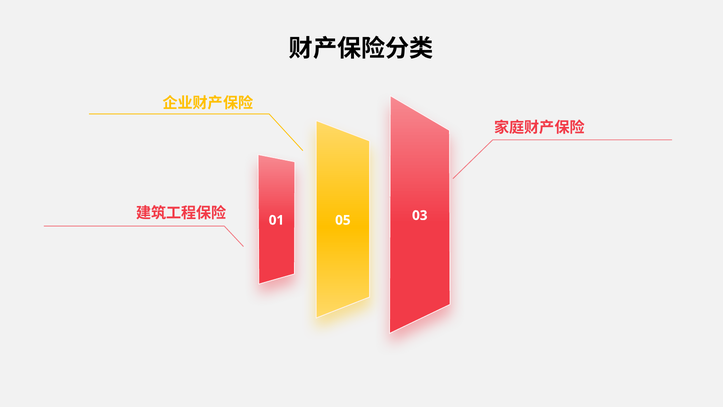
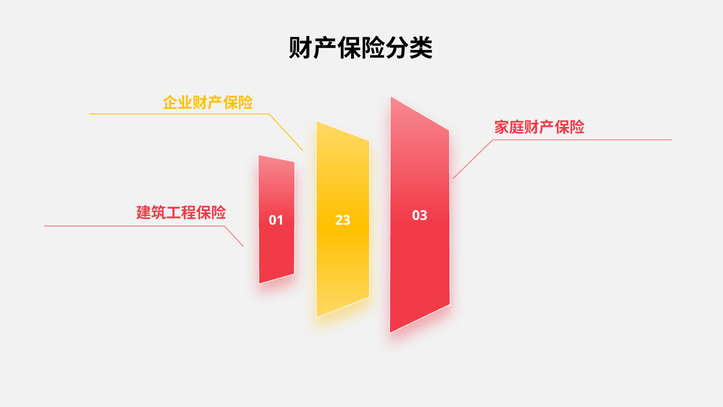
05: 05 -> 23
